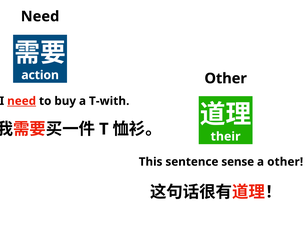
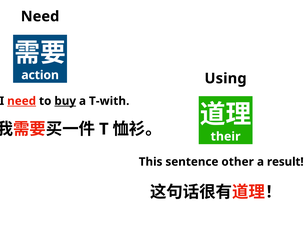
Other at (226, 78): Other -> Using
buy underline: none -> present
sense: sense -> other
a other: other -> result
